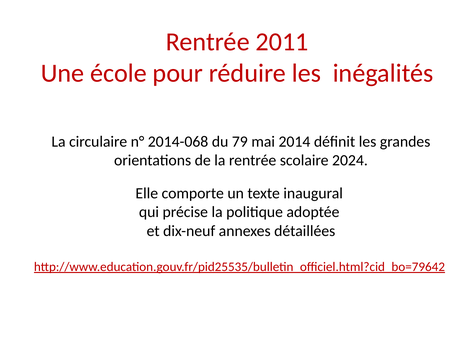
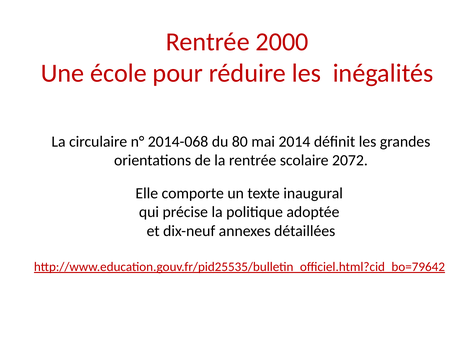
2011: 2011 -> 2000
79: 79 -> 80
2024: 2024 -> 2072
